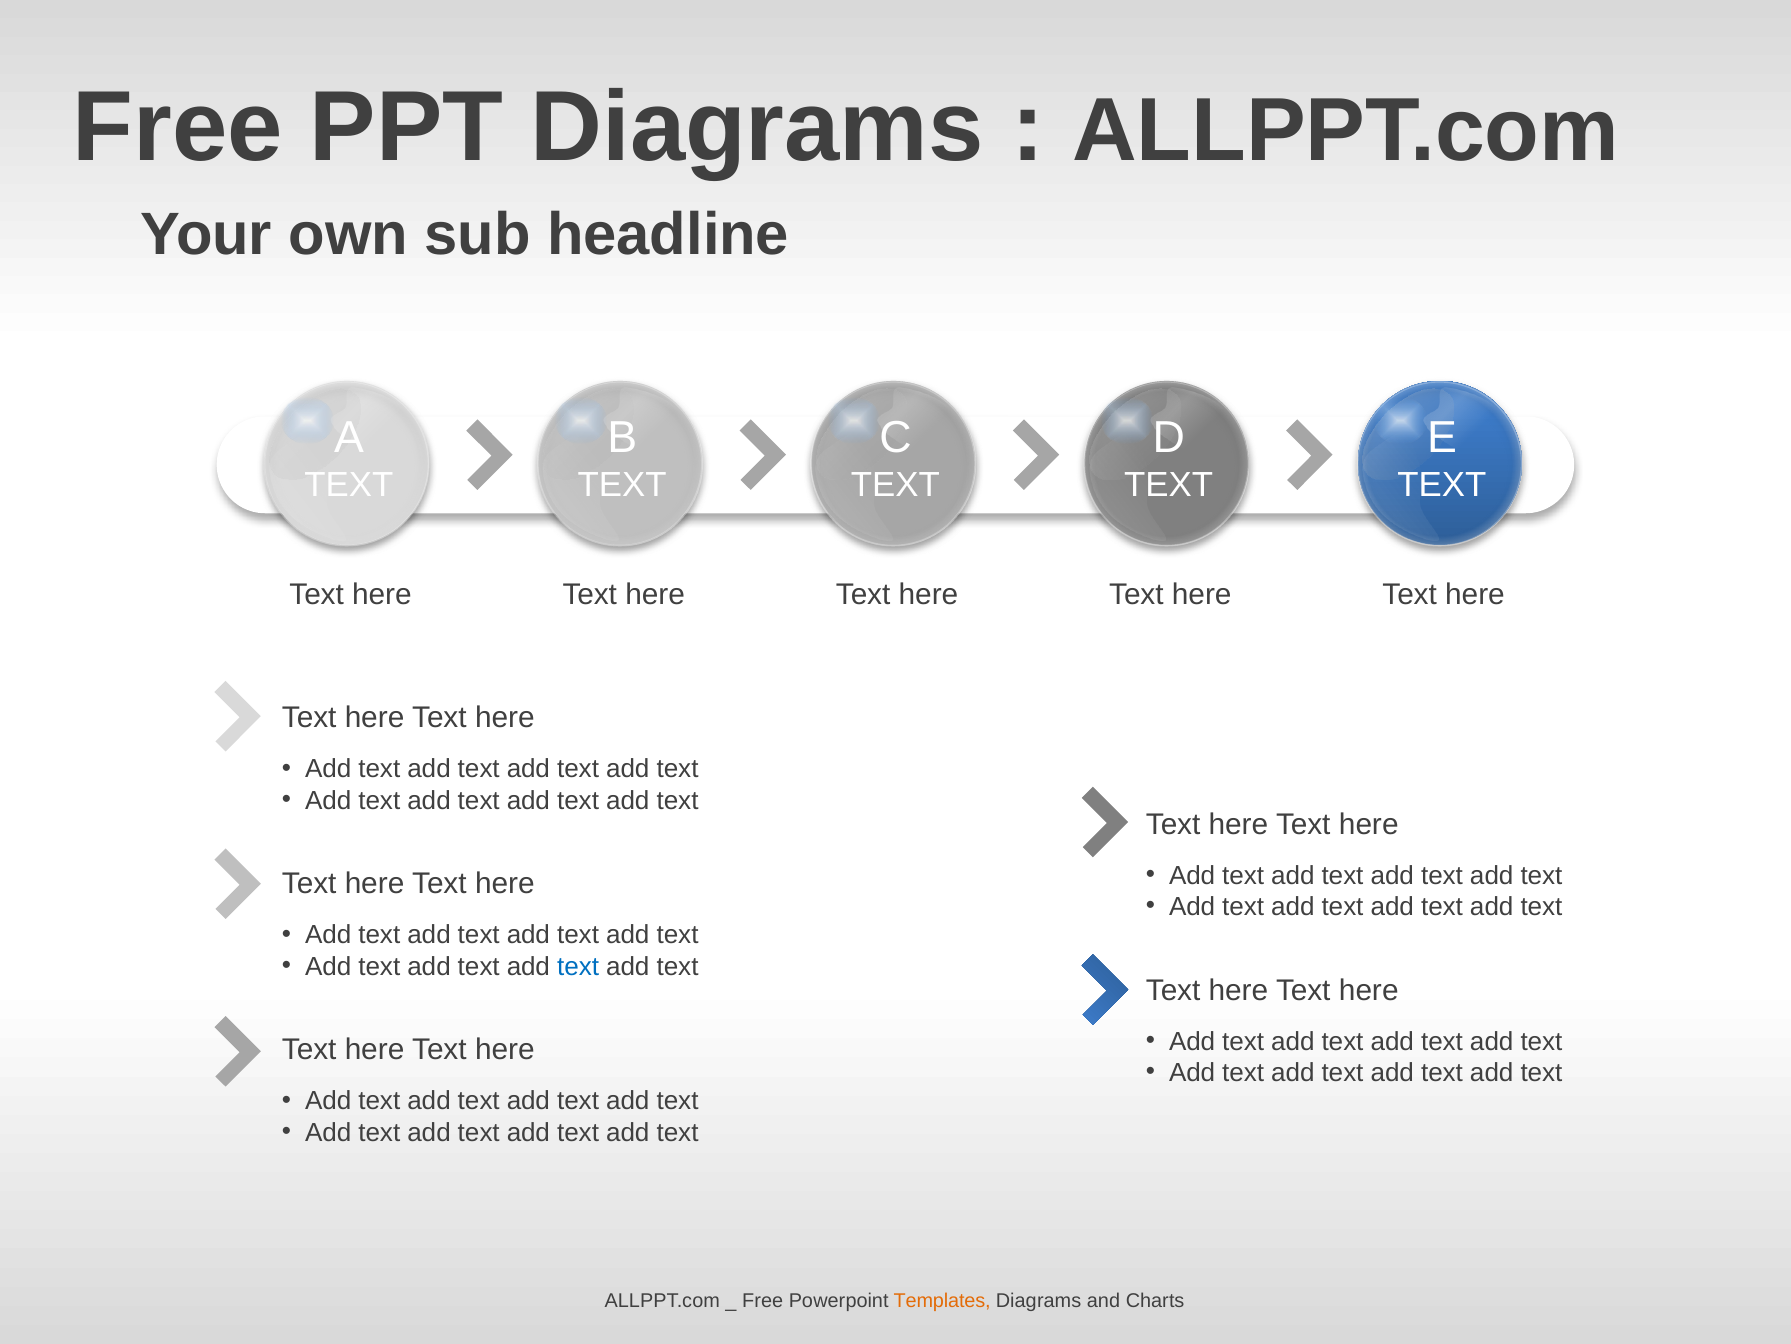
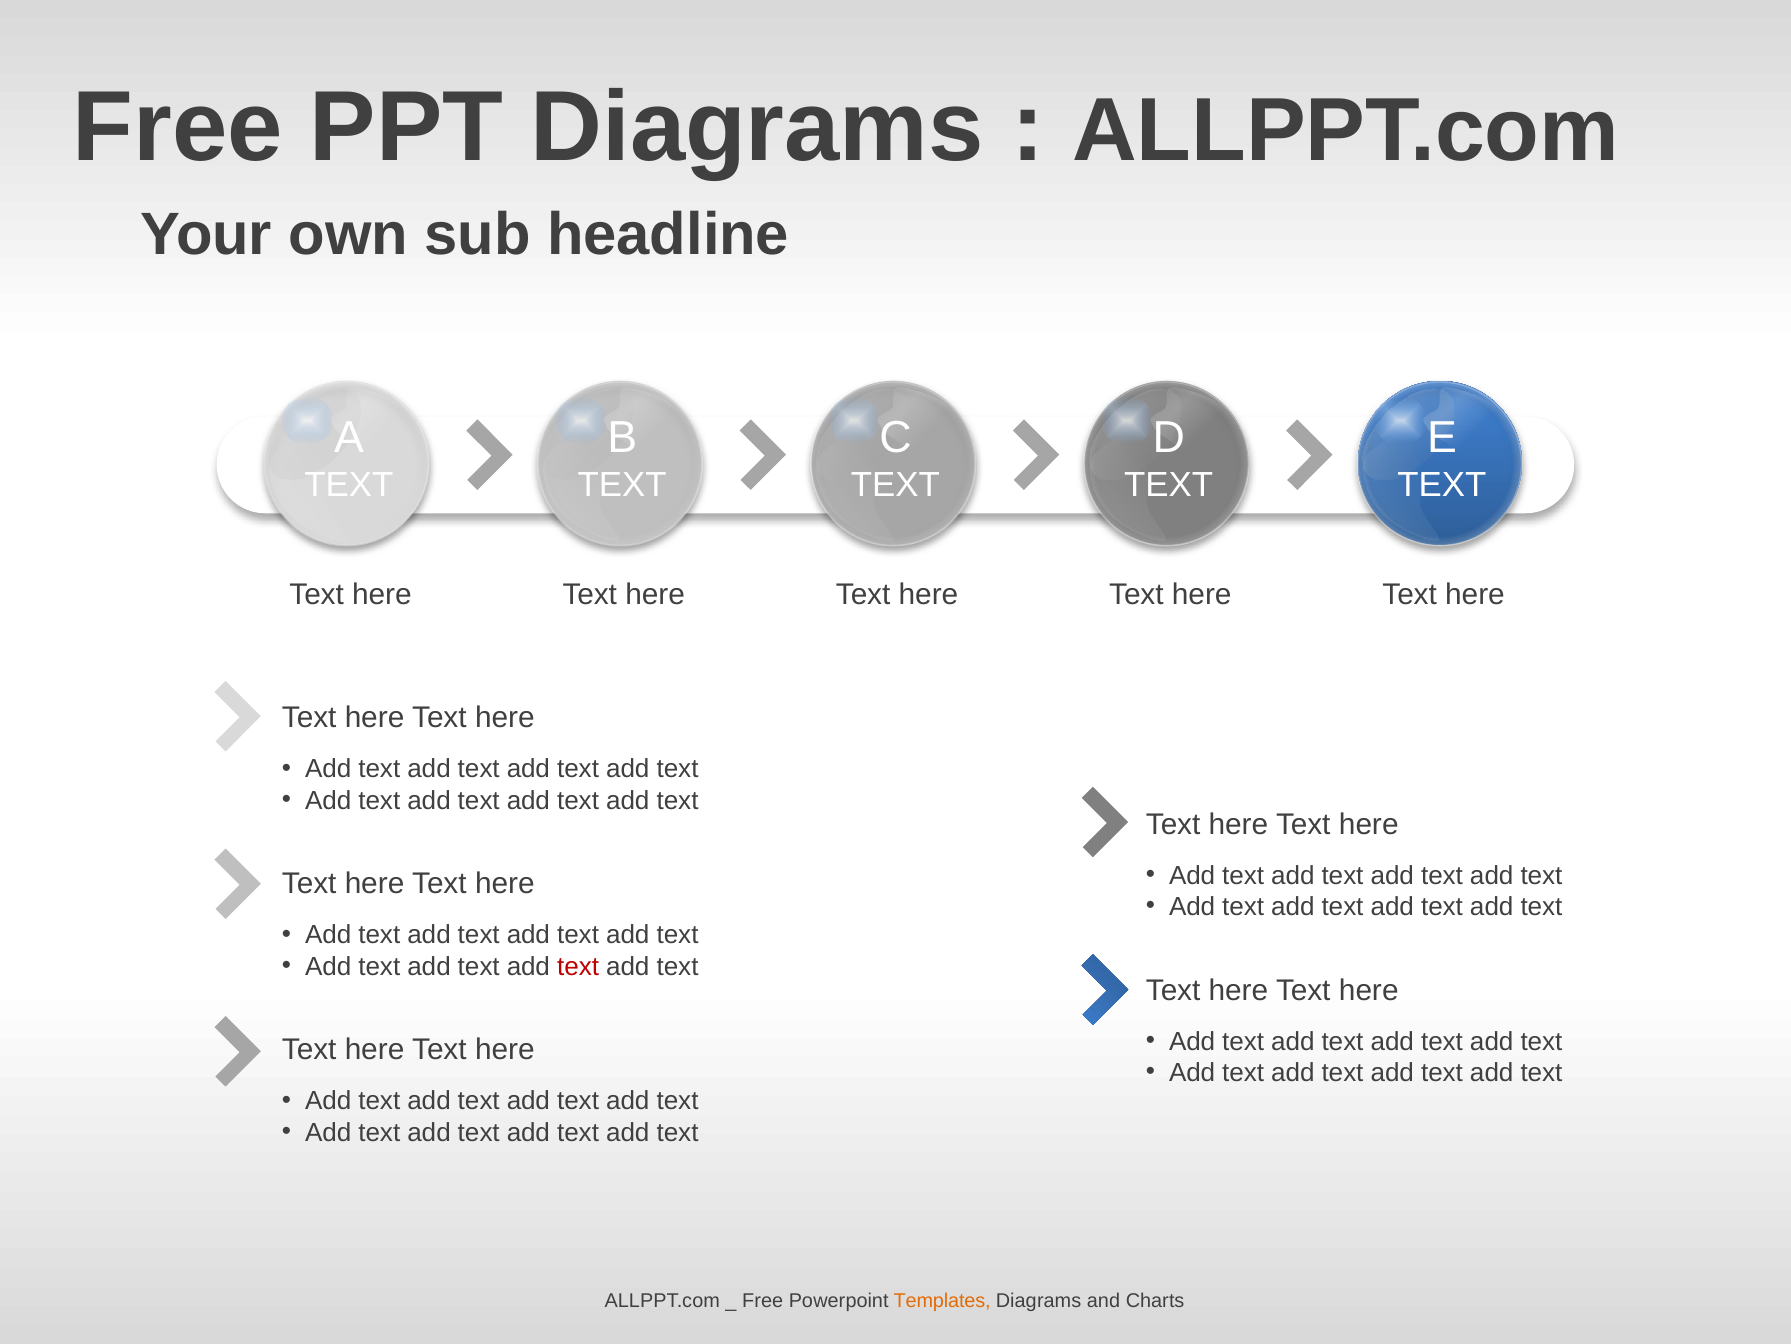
text at (578, 966) colour: blue -> red
